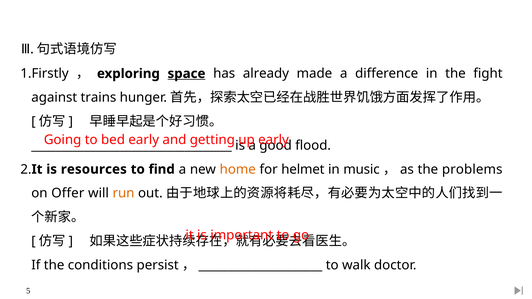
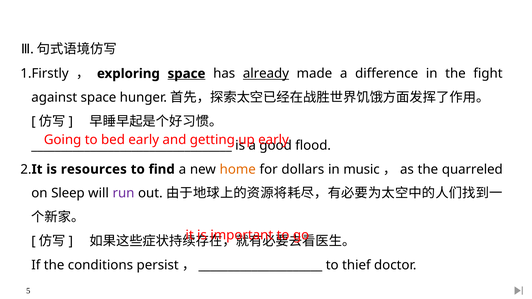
already underline: none -> present
against trains: trains -> space
helmet: helmet -> dollars
problems: problems -> quarreled
Offer: Offer -> Sleep
run colour: orange -> purple
walk: walk -> thief
